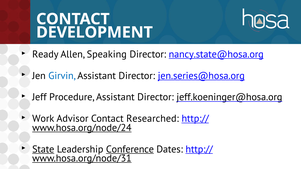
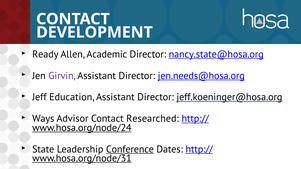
Speaking: Speaking -> Academic
Girvin colour: blue -> purple
jen.series@hosa.org: jen.series@hosa.org -> jen.needs@hosa.org
Procedure: Procedure -> Education
Work: Work -> Ways
State underline: present -> none
